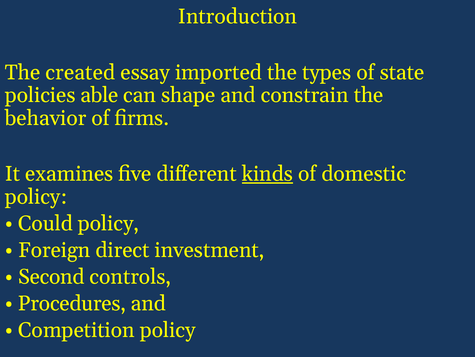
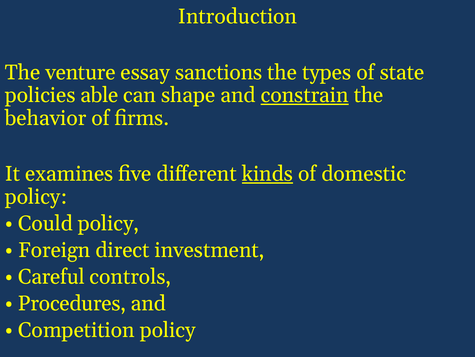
created: created -> venture
imported: imported -> sanctions
constrain underline: none -> present
Second: Second -> Careful
